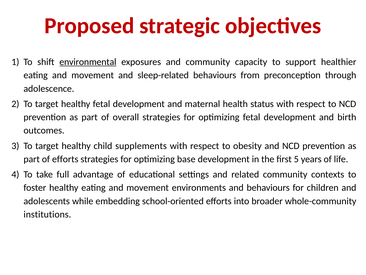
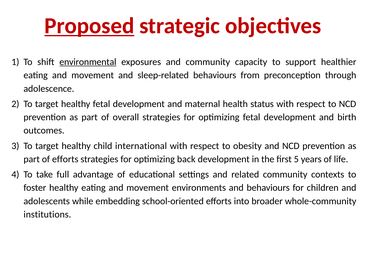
Proposed underline: none -> present
supplements: supplements -> international
base: base -> back
